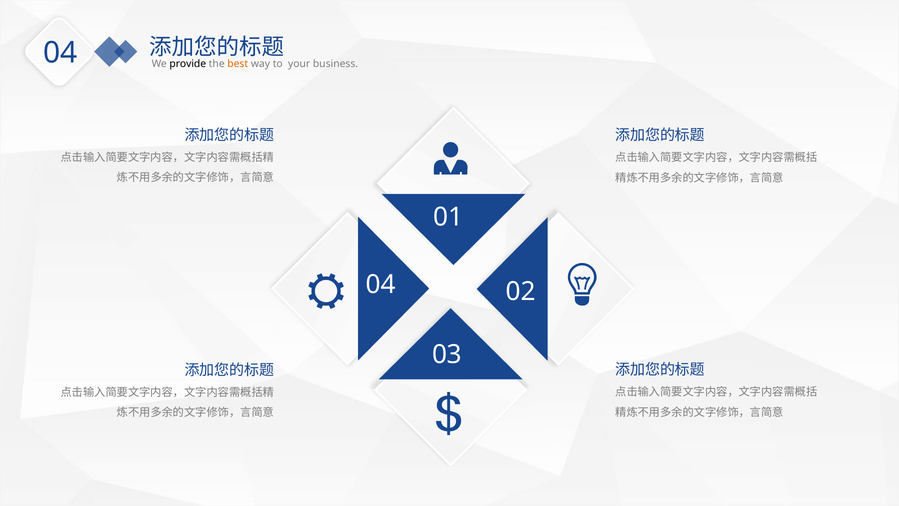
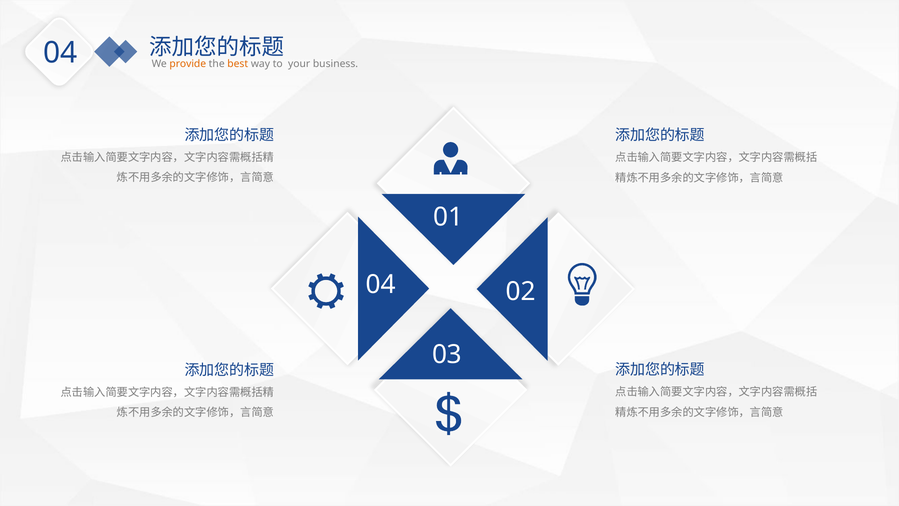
provide colour: black -> orange
